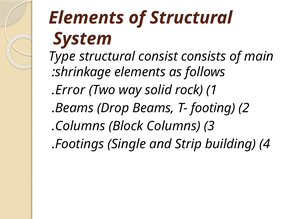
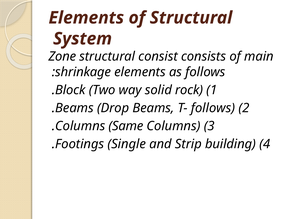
Type: Type -> Zone
Error: Error -> Block
T- footing: footing -> follows
Block: Block -> Same
